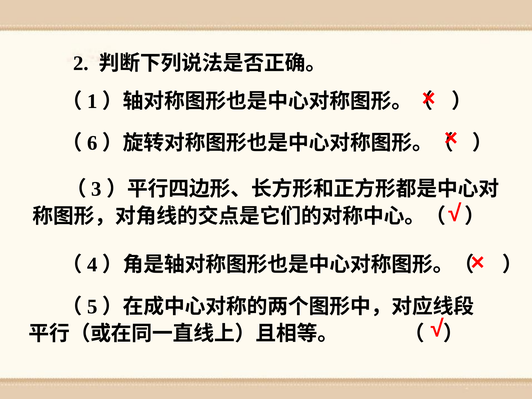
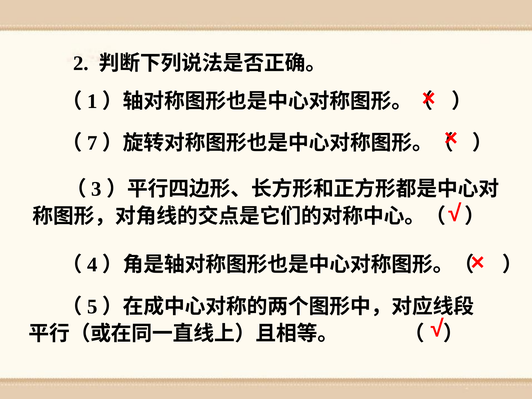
6: 6 -> 7
